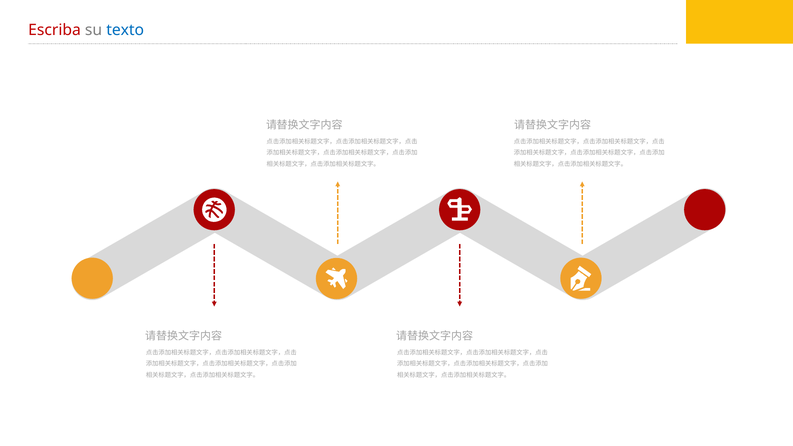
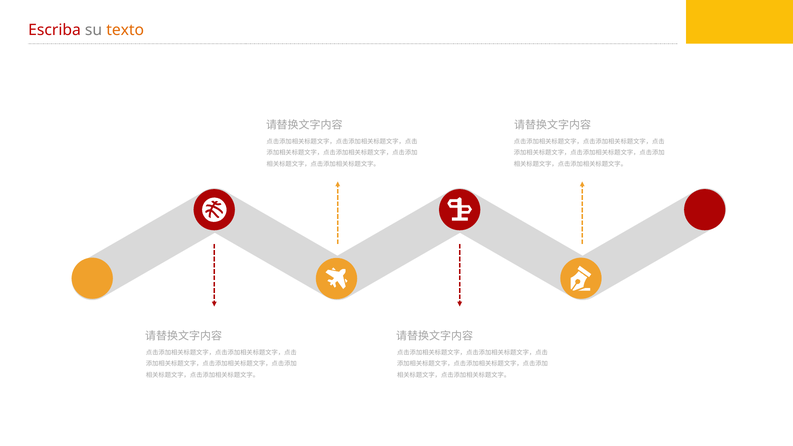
texto colour: blue -> orange
